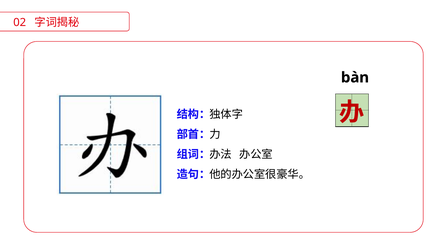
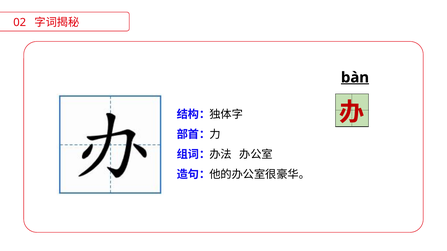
bàn underline: none -> present
